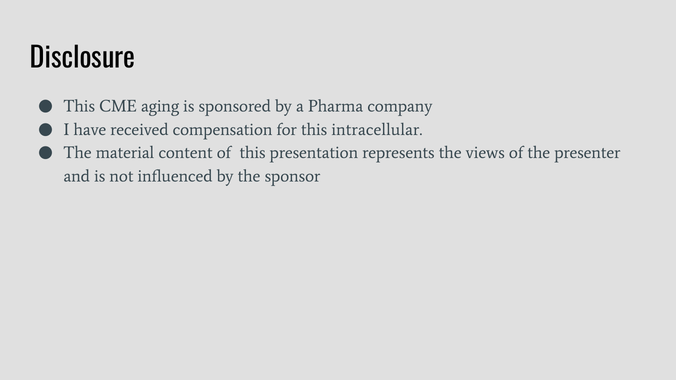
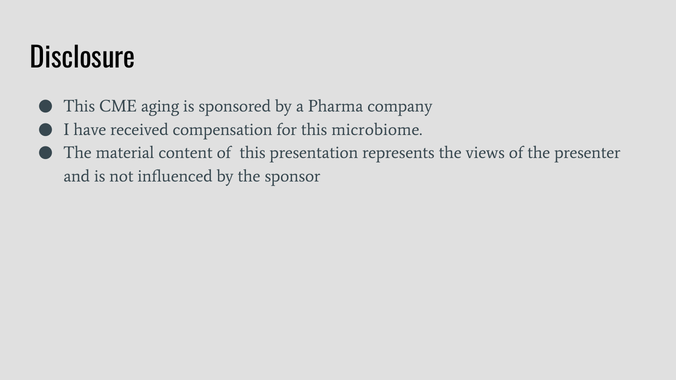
intracellular: intracellular -> microbiome
